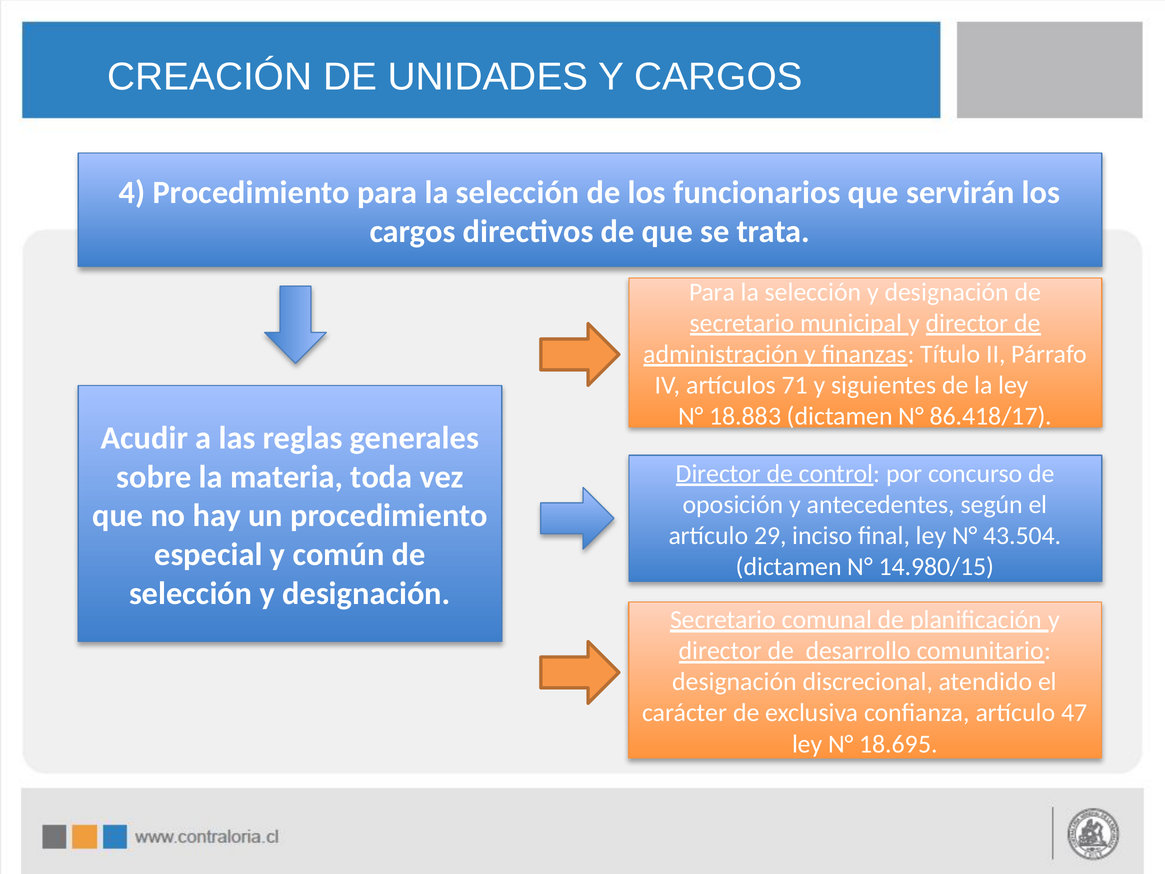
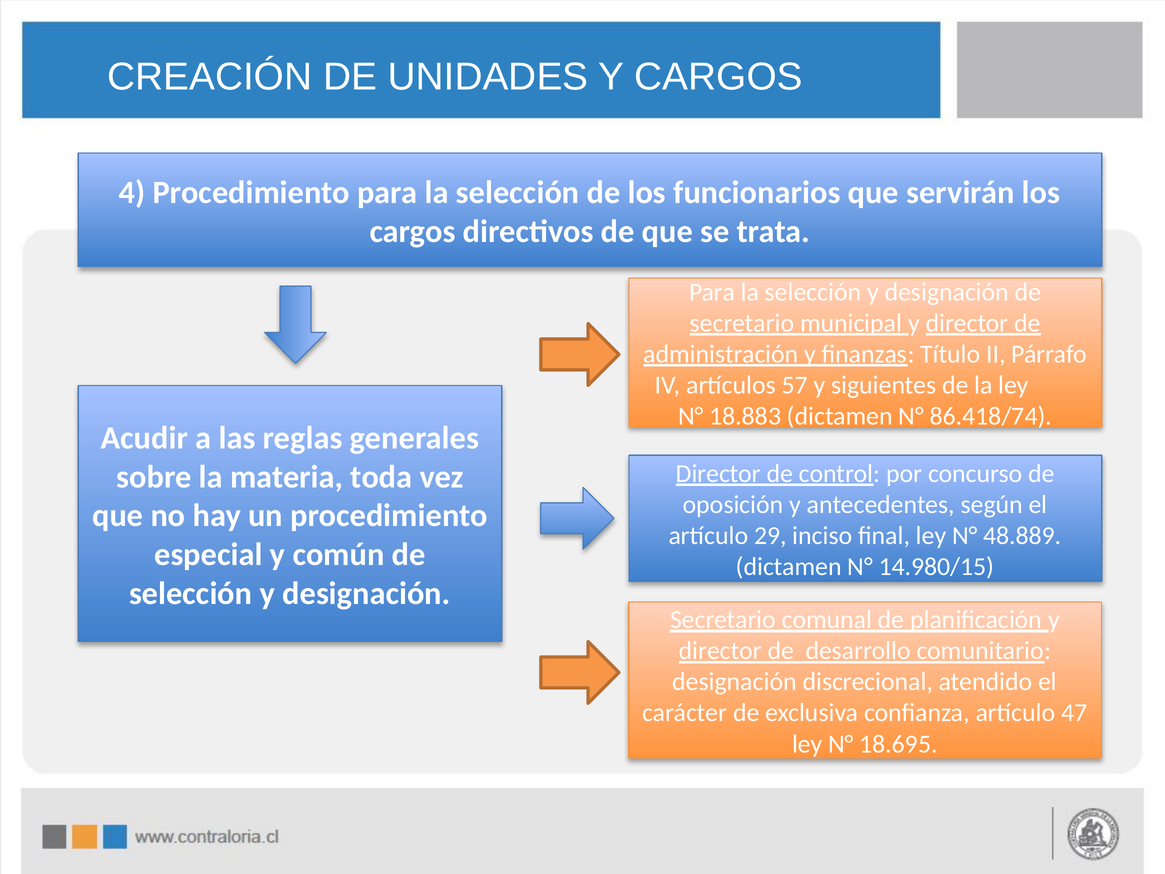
71: 71 -> 57
86.418/17: 86.418/17 -> 86.418/74
43.504: 43.504 -> 48.889
